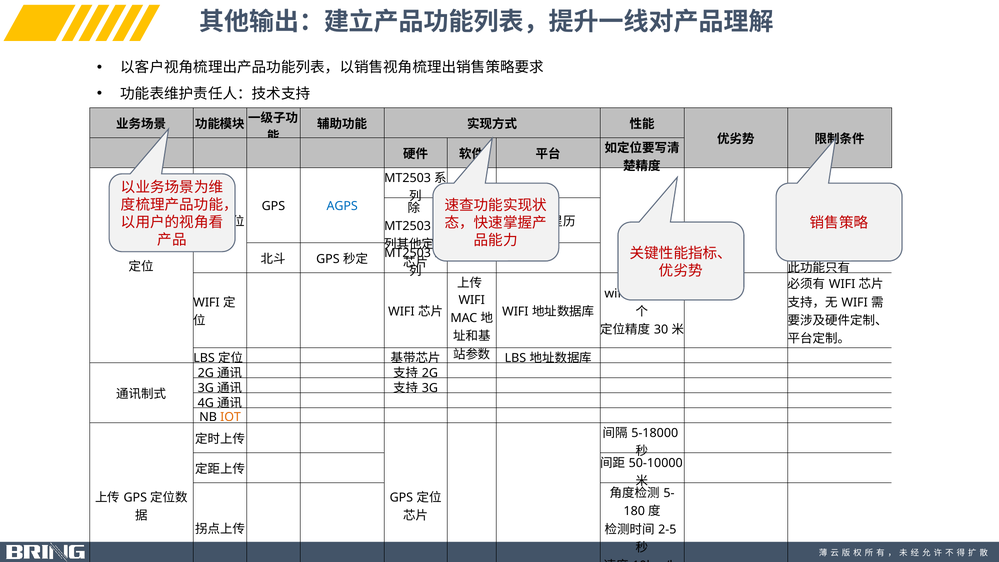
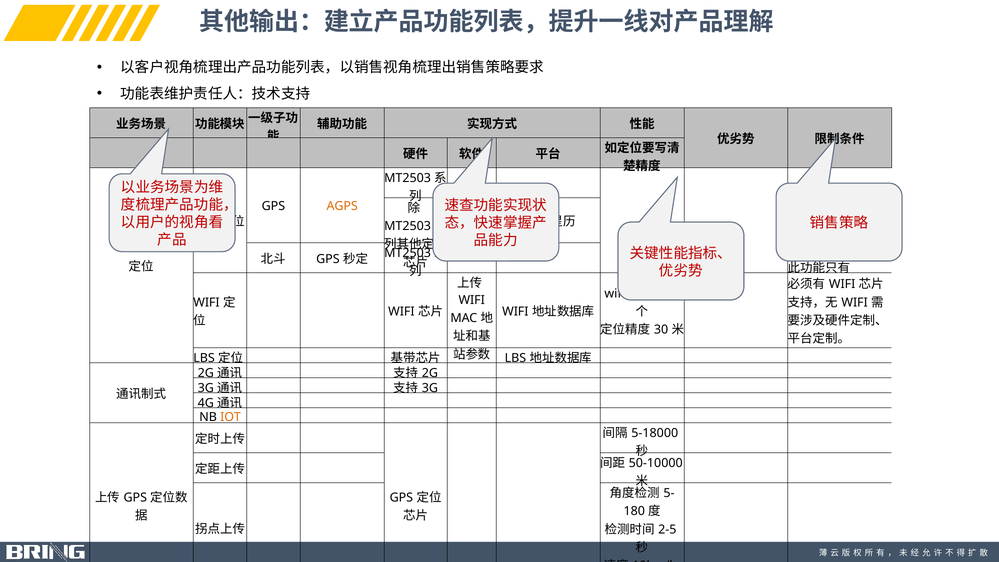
AGPS colour: blue -> orange
